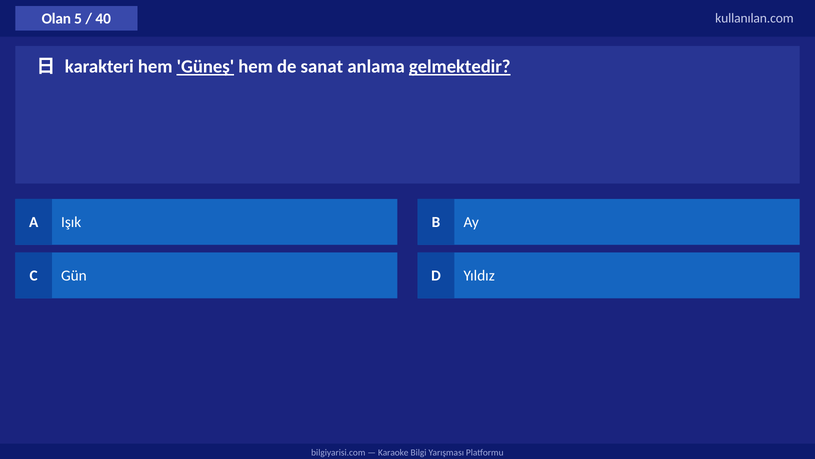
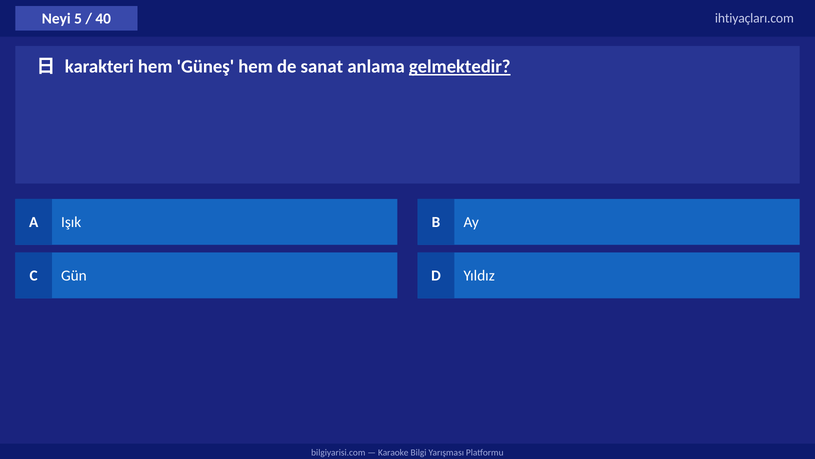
Olan: Olan -> Neyi
kullanılan.com: kullanılan.com -> ihtiyaçları.com
Güneş underline: present -> none
